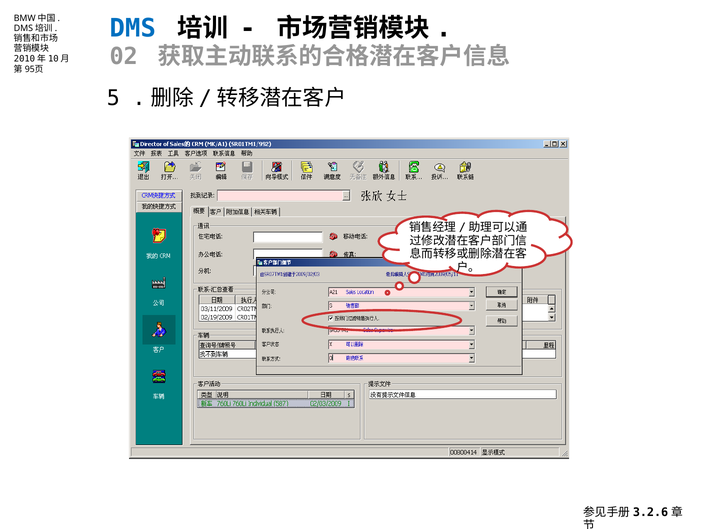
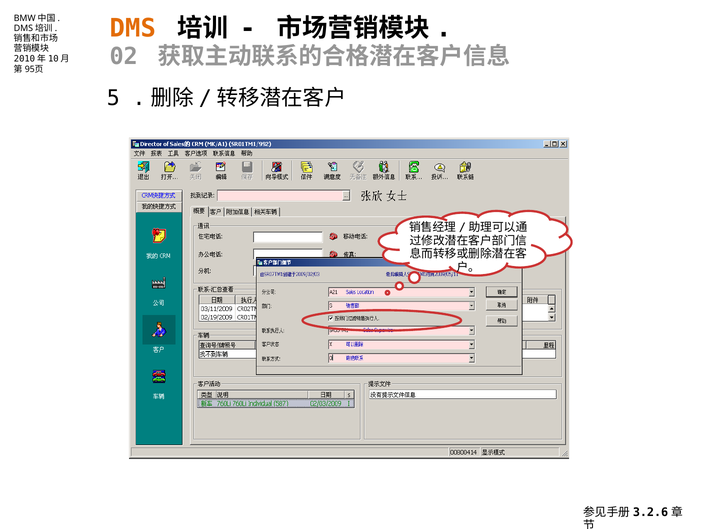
DMS colour: blue -> orange
